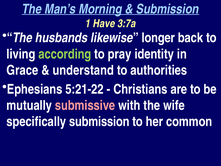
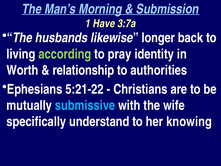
Grace: Grace -> Worth
understand: understand -> relationship
submissive colour: pink -> light blue
specifically submission: submission -> understand
common: common -> knowing
